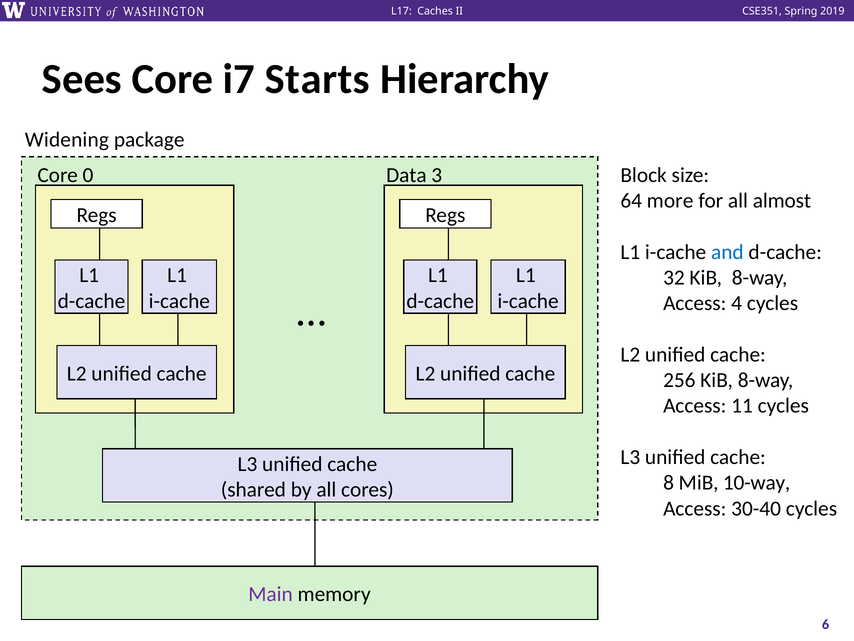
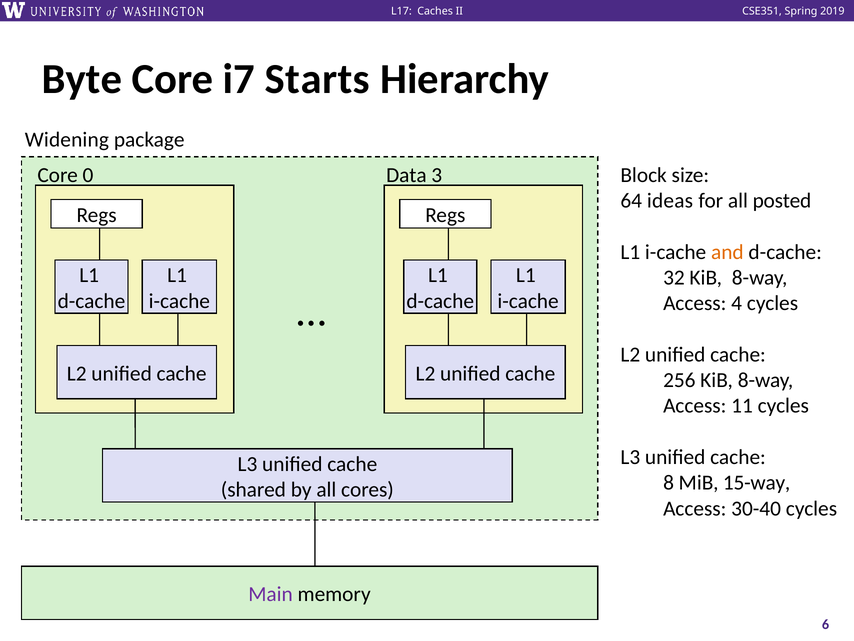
Sees: Sees -> Byte
more: more -> ideas
almost: almost -> posted
and colour: blue -> orange
10-way: 10-way -> 15-way
